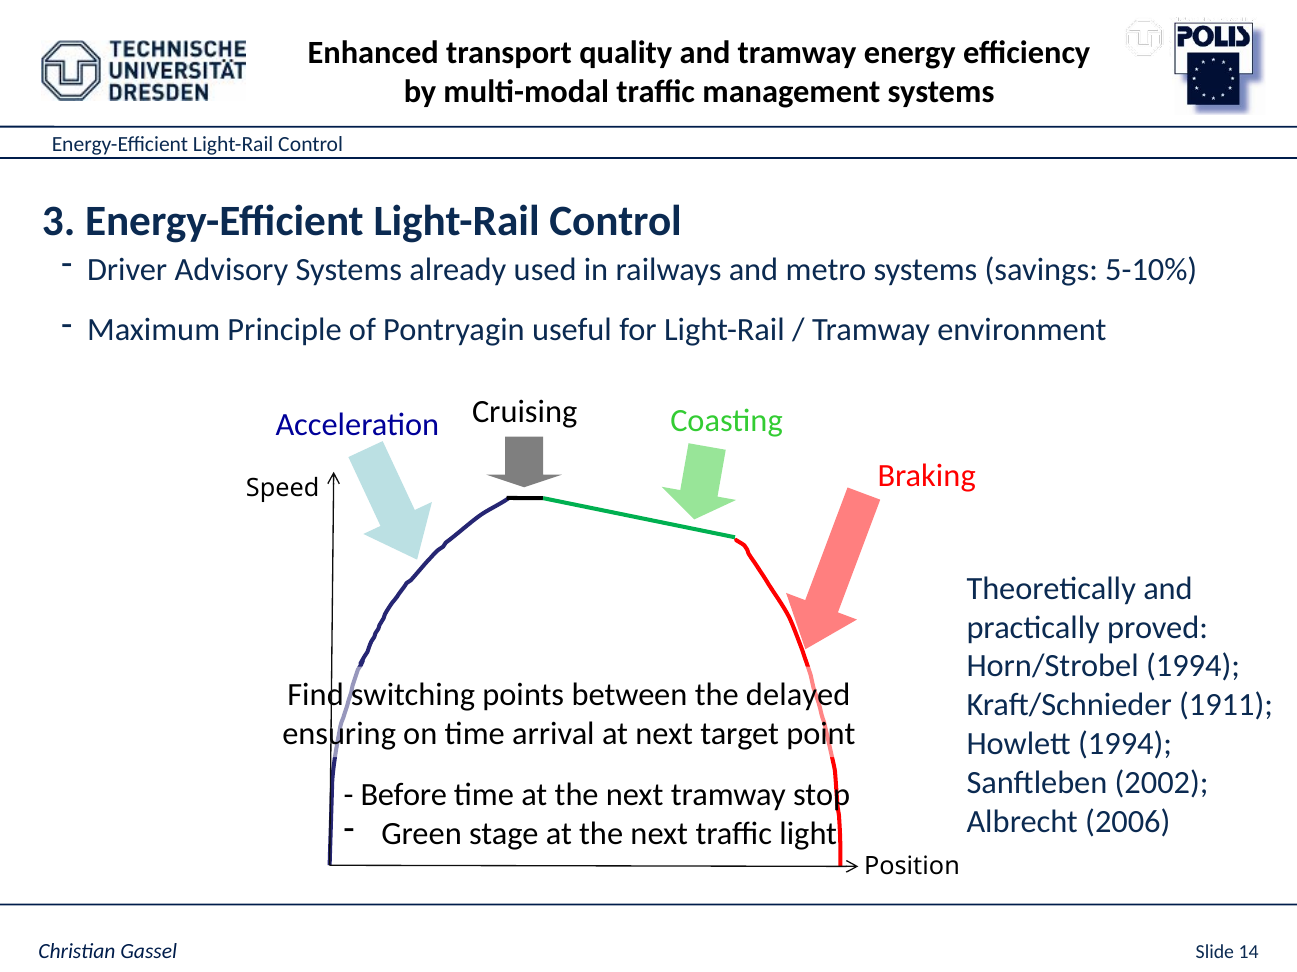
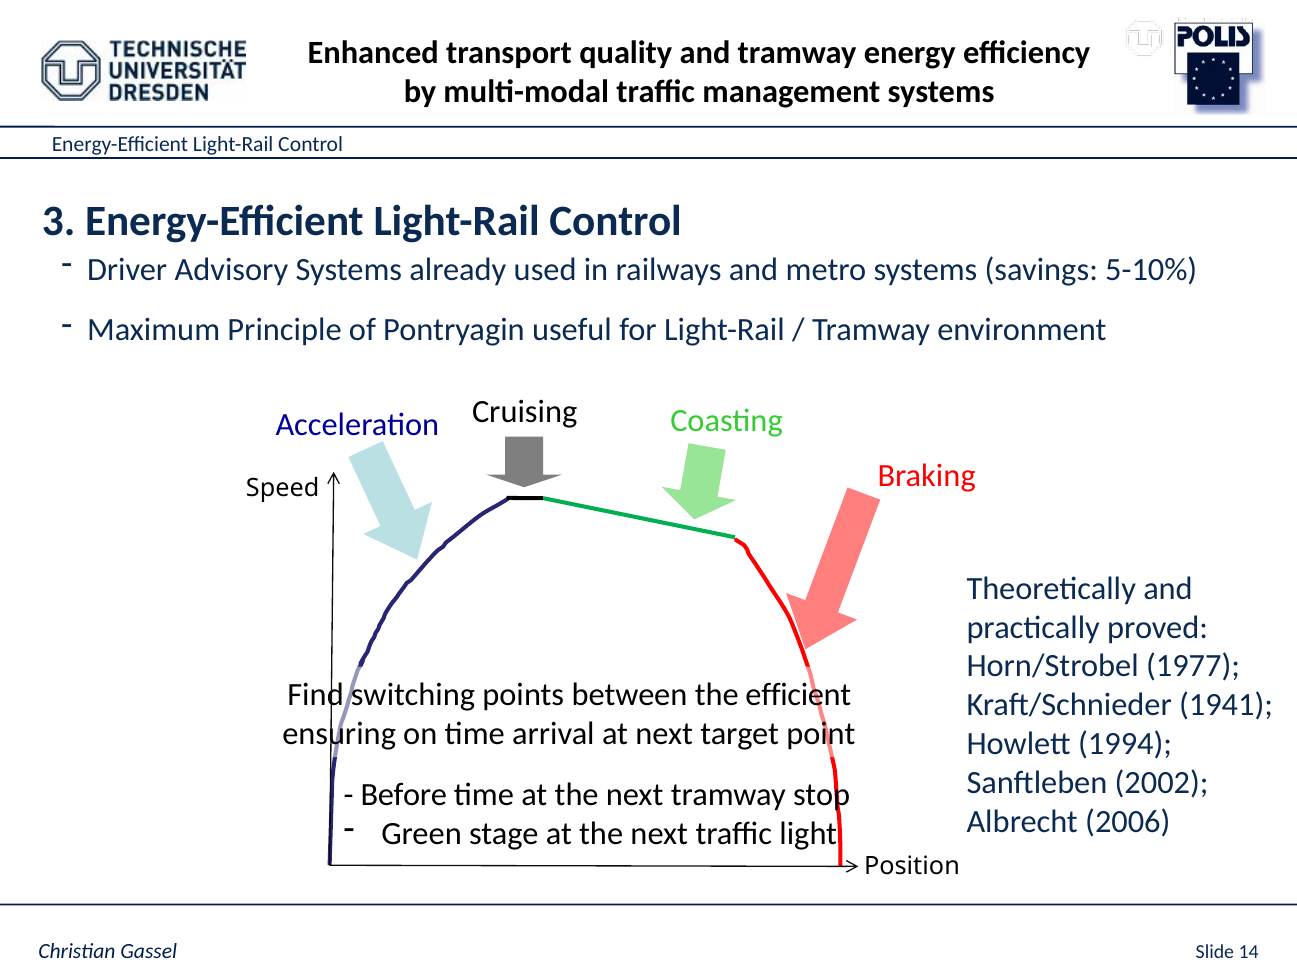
Horn/Strobel 1994: 1994 -> 1977
delayed: delayed -> efficient
1911: 1911 -> 1941
